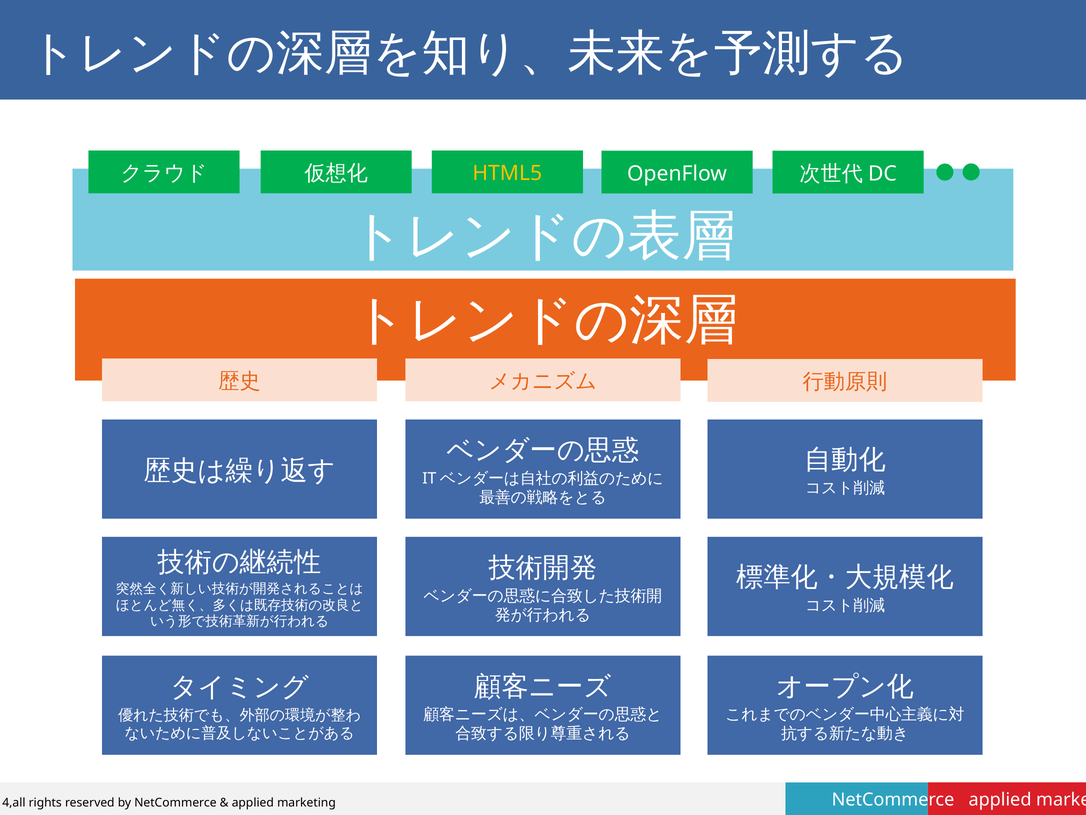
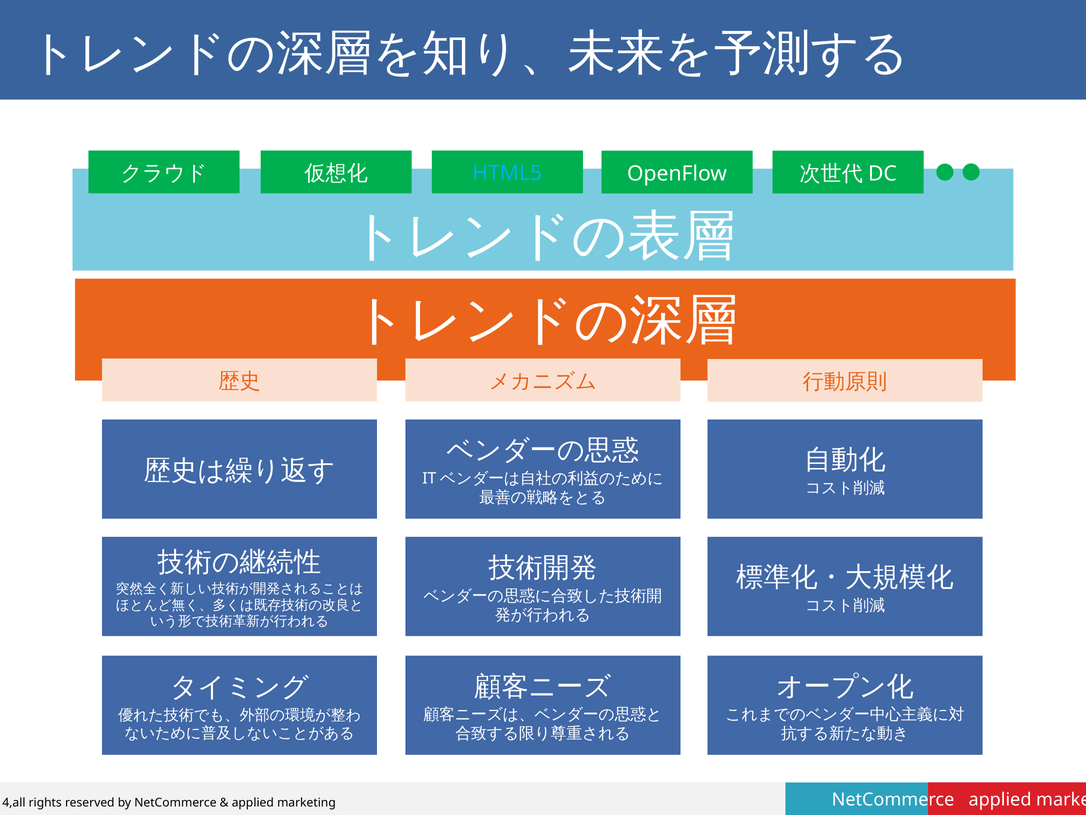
HTML5 colour: yellow -> light blue
